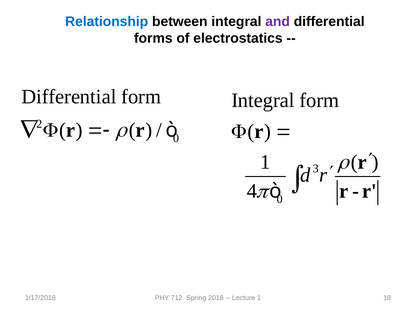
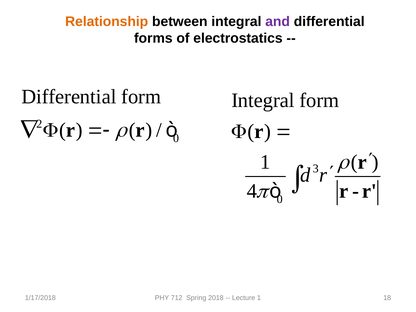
Relationship colour: blue -> orange
